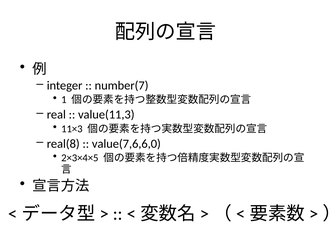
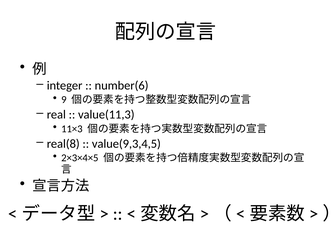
number(7: number(7 -> number(6
1: 1 -> 9
value(7,6,6,0: value(7,6,6,0 -> value(9,3,4,5
